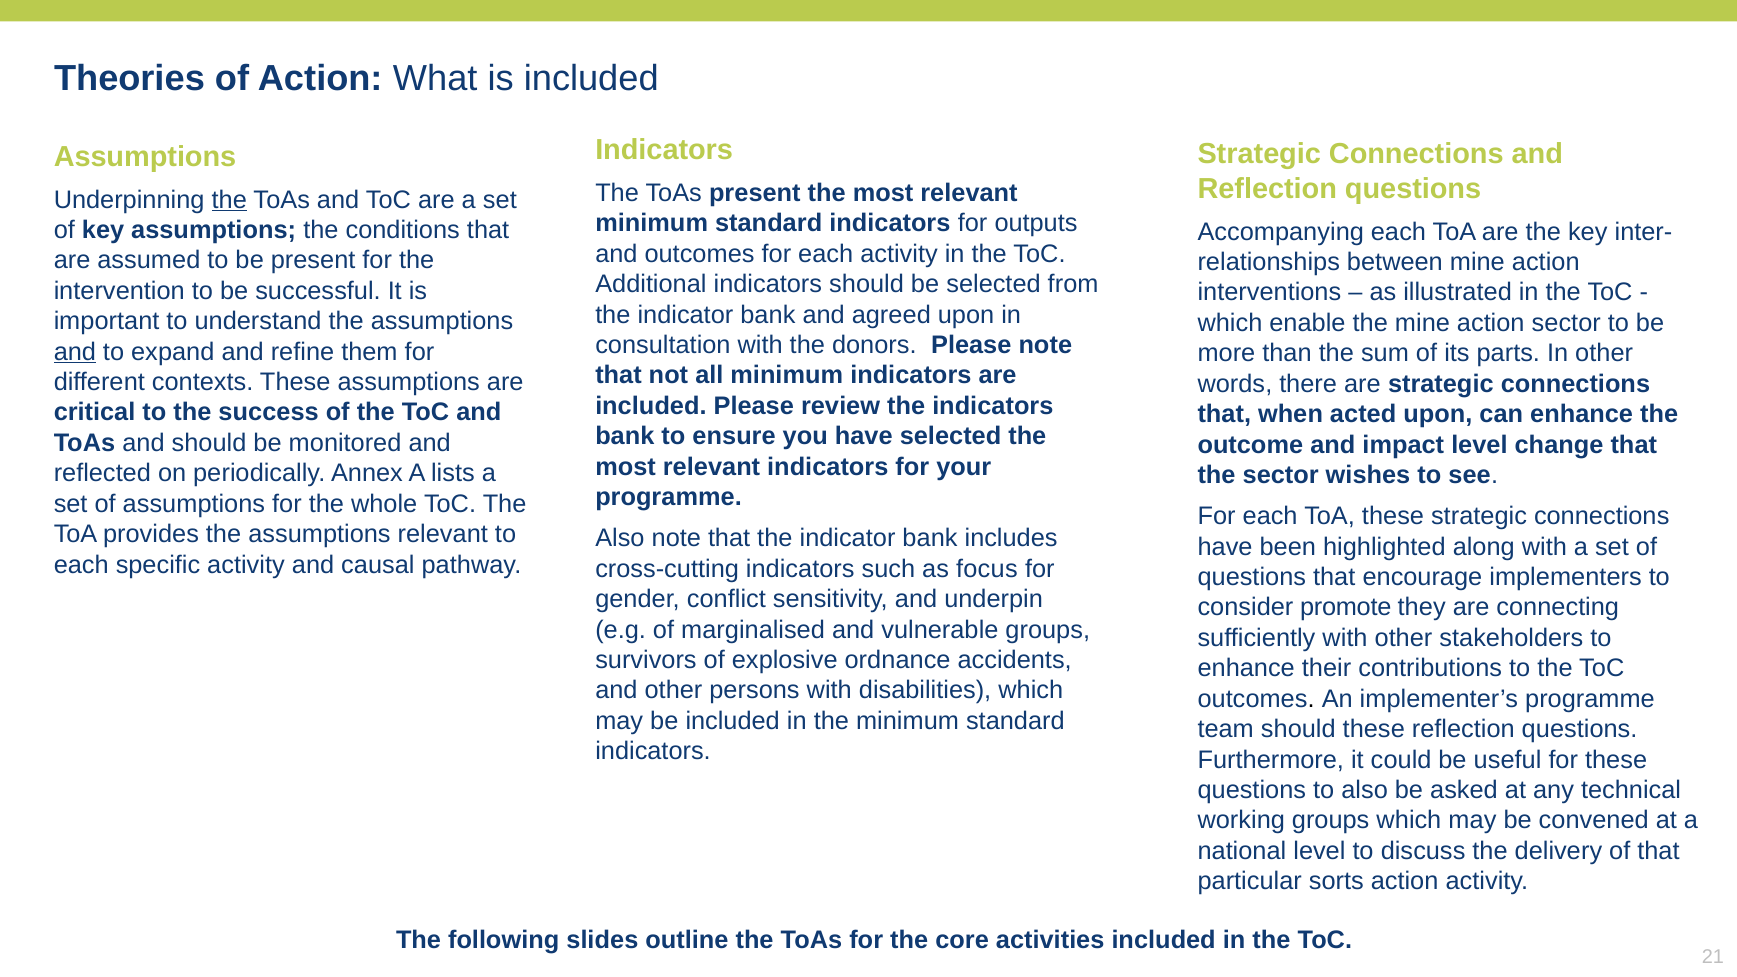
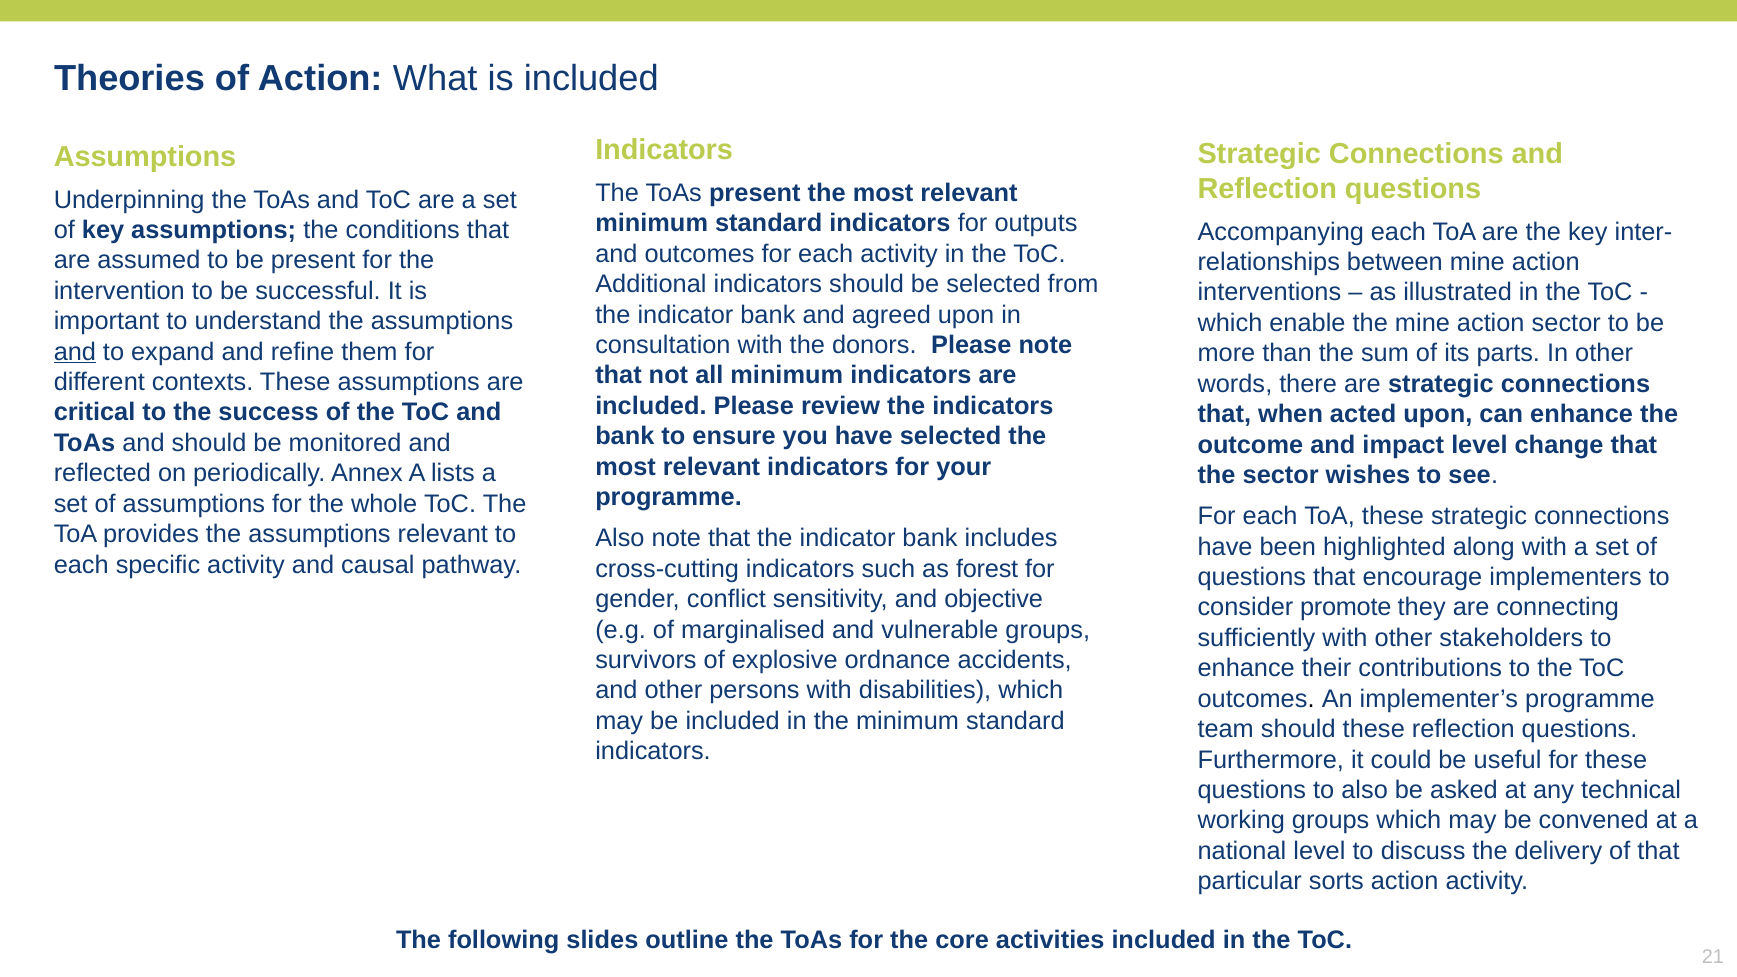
the at (229, 200) underline: present -> none
focus: focus -> forest
underpin: underpin -> objective
